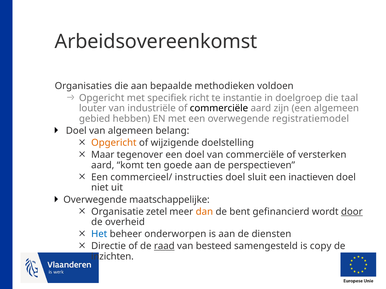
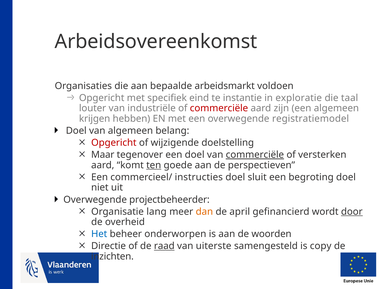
methodieken: methodieken -> arbeidsmarkt
richt: richt -> eind
doelgroep: doelgroep -> exploratie
commerciële at (219, 108) colour: black -> red
gebied: gebied -> krijgen
Opgericht at (114, 143) colour: orange -> red
commerciële at (255, 155) underline: none -> present
ten underline: none -> present
inactieven: inactieven -> begroting
maatschappelijke: maatschappelijke -> projectbeheerder
zetel: zetel -> lang
bent: bent -> april
diensten: diensten -> woorden
besteed: besteed -> uiterste
